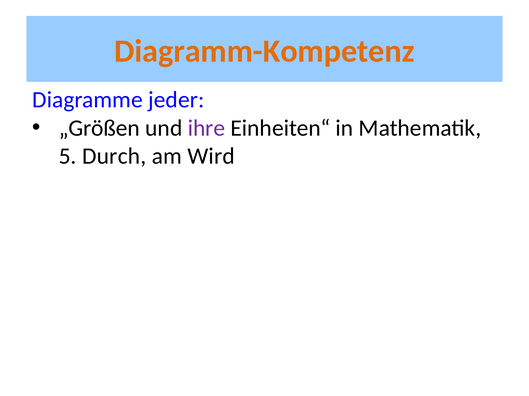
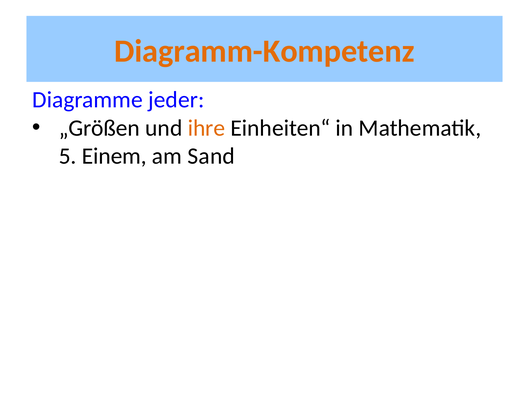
ihre colour: purple -> orange
Durch: Durch -> Einem
Wird: Wird -> Sand
